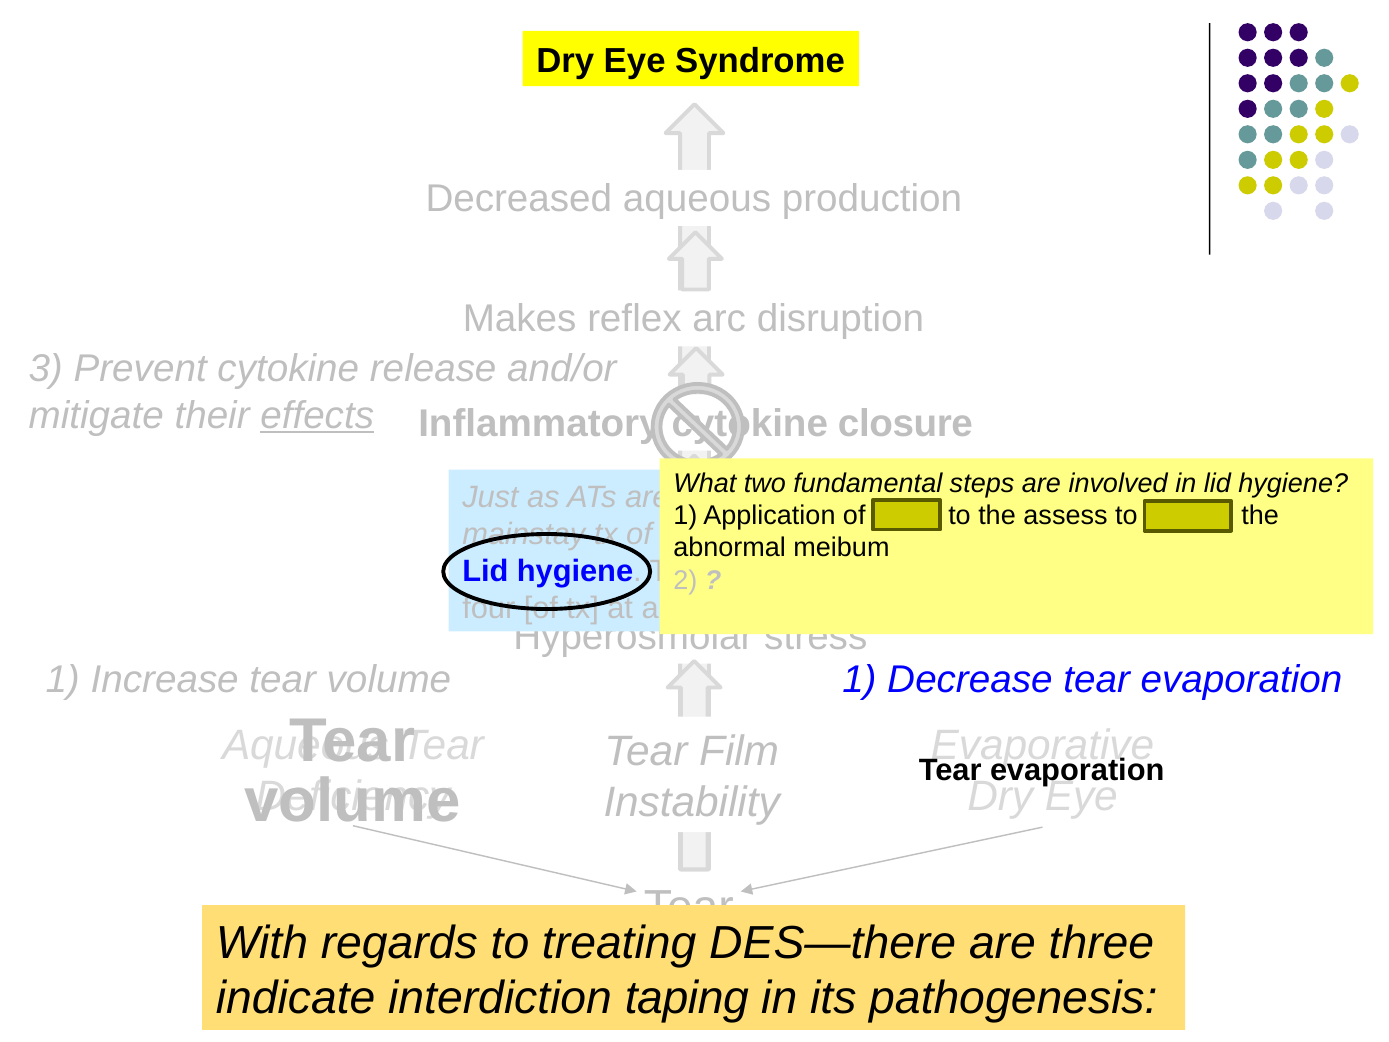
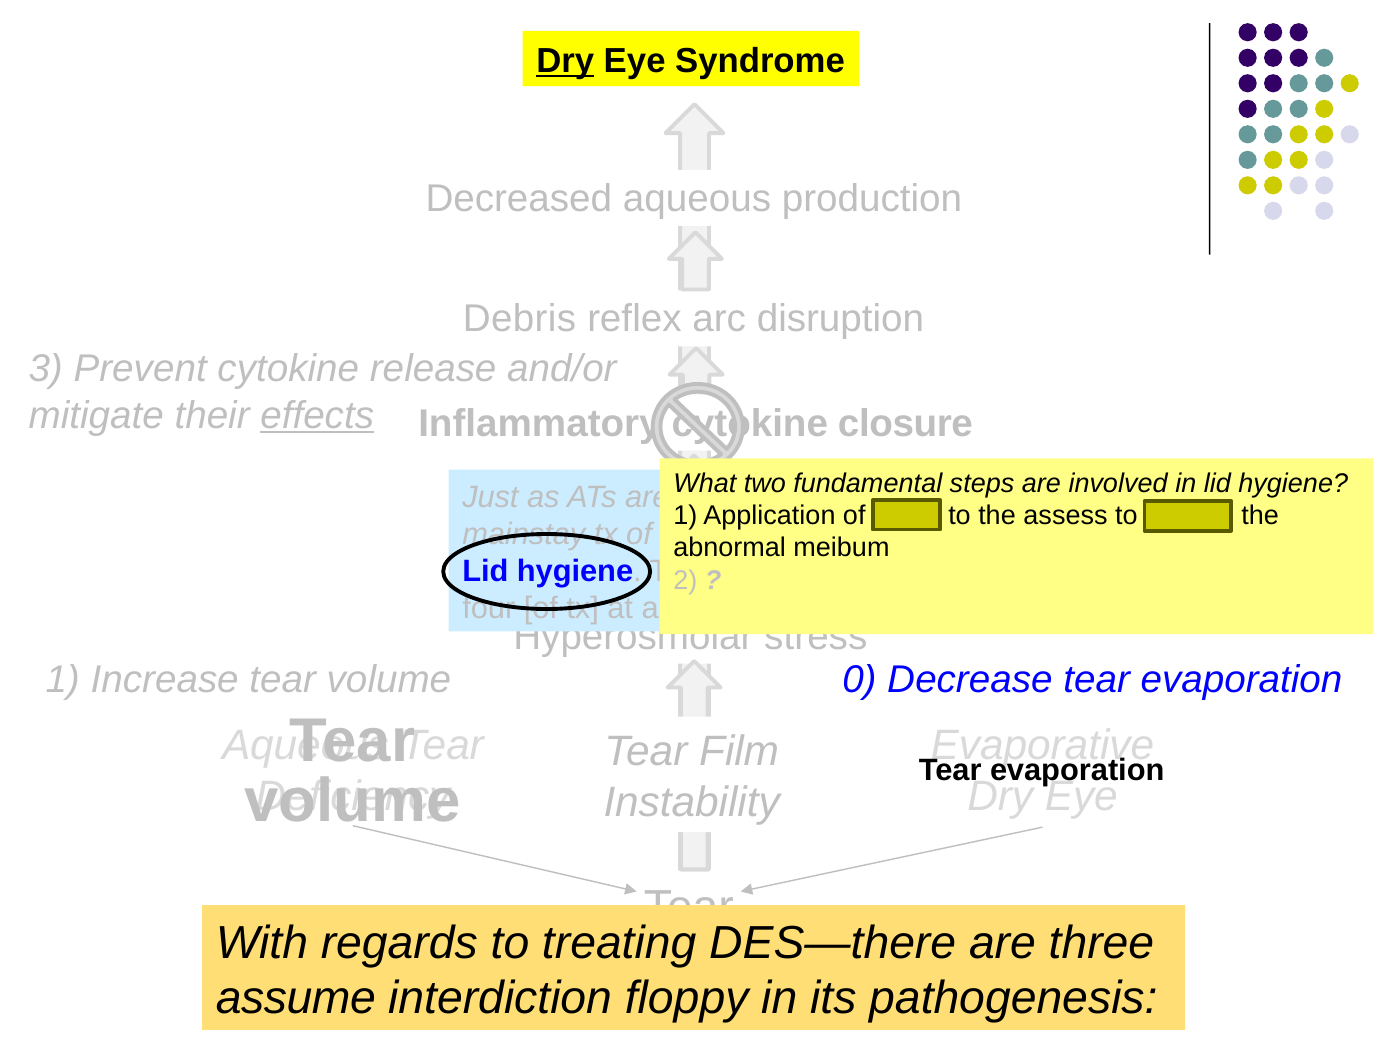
Dry at (565, 61) underline: none -> present
Makes: Makes -> Debris
volume 1: 1 -> 0
indicate: indicate -> assume
taping: taping -> floppy
